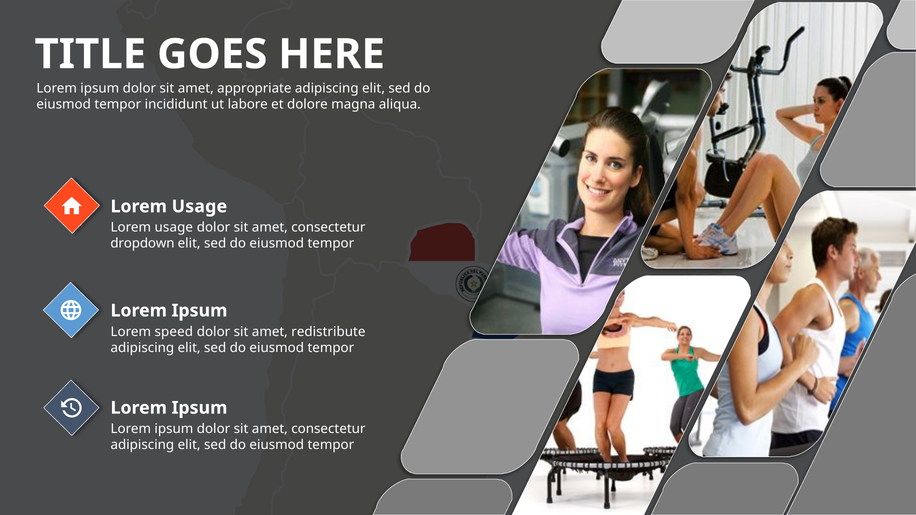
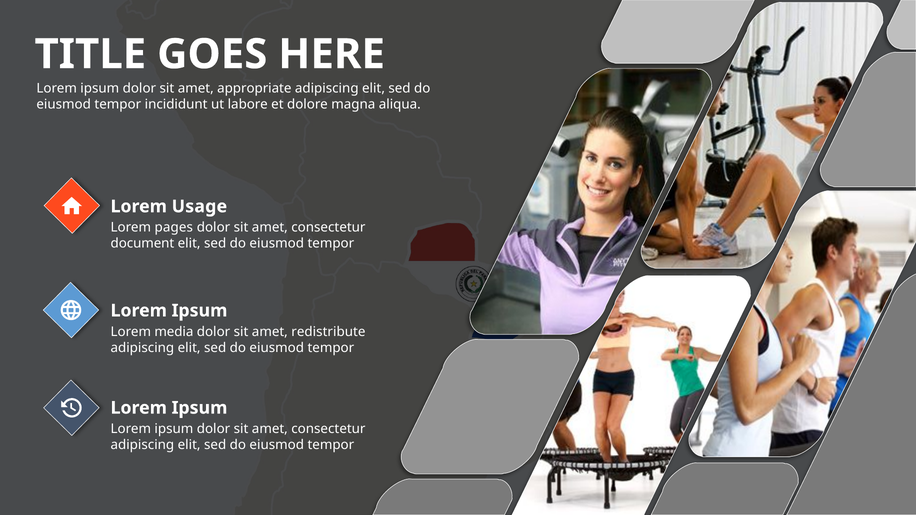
usage at (174, 228): usage -> pages
dropdown: dropdown -> document
speed: speed -> media
